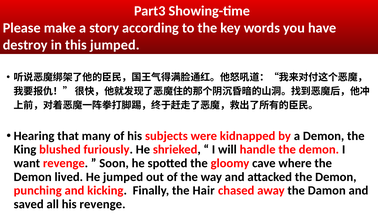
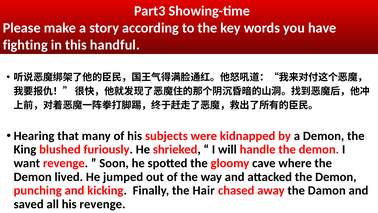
destroy: destroy -> fighting
this jumped: jumped -> handful
